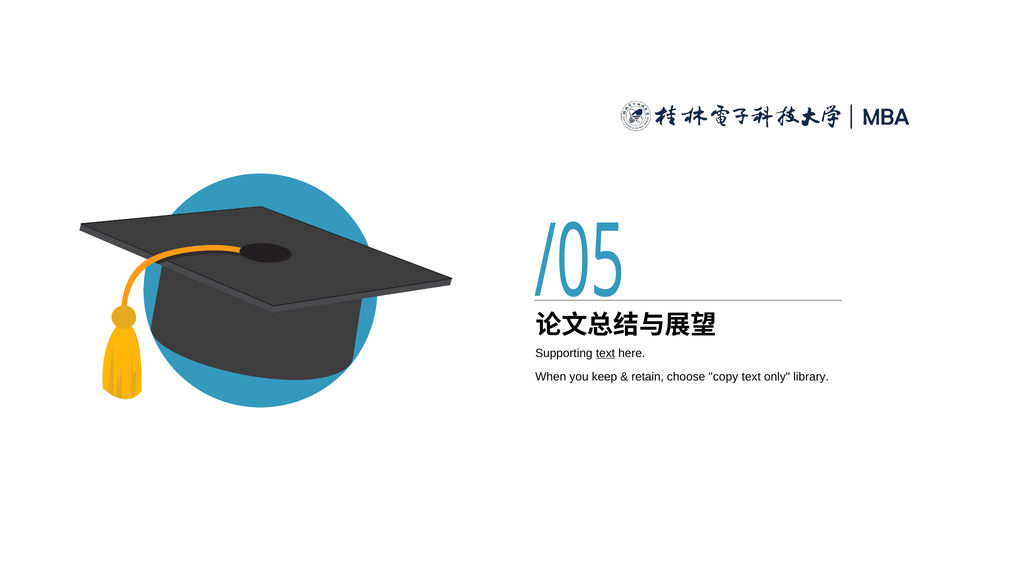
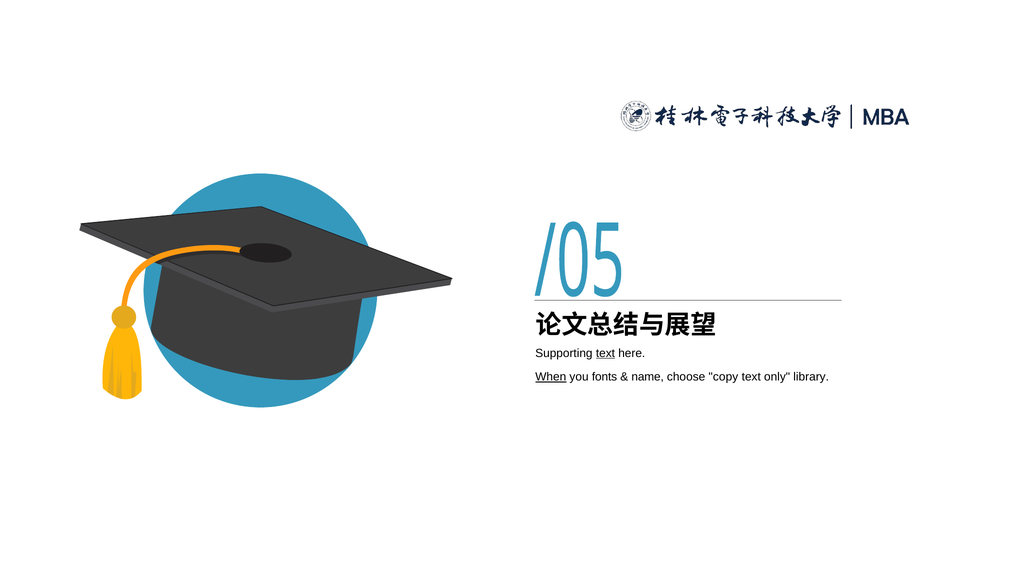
When underline: none -> present
keep: keep -> fonts
retain: retain -> name
